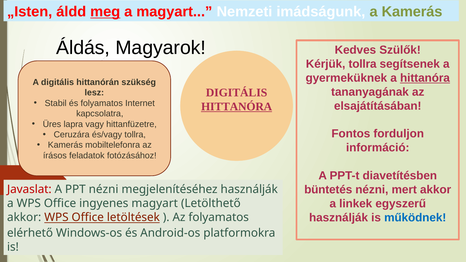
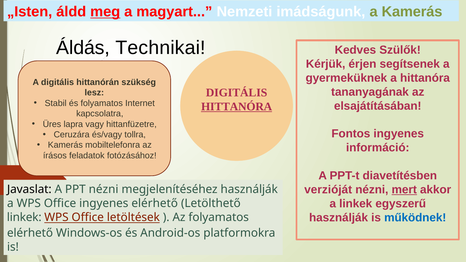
Magyarok: Magyarok -> Technikai
Kérjük tollra: tollra -> érjen
hittanóra at (425, 78) underline: present -> none
Fontos forduljon: forduljon -> ingyenes
büntetés: büntetés -> verzióját
mert underline: none -> present
Javaslat colour: red -> black
ingyenes magyart: magyart -> elérhető
akkor at (24, 217): akkor -> linkek
